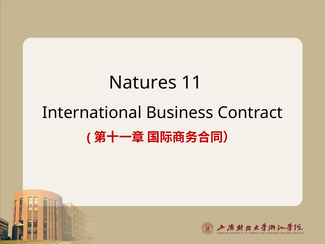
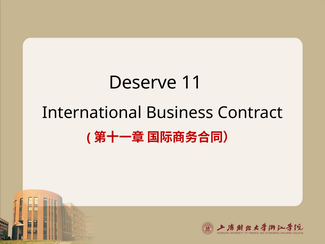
Natures: Natures -> Deserve
